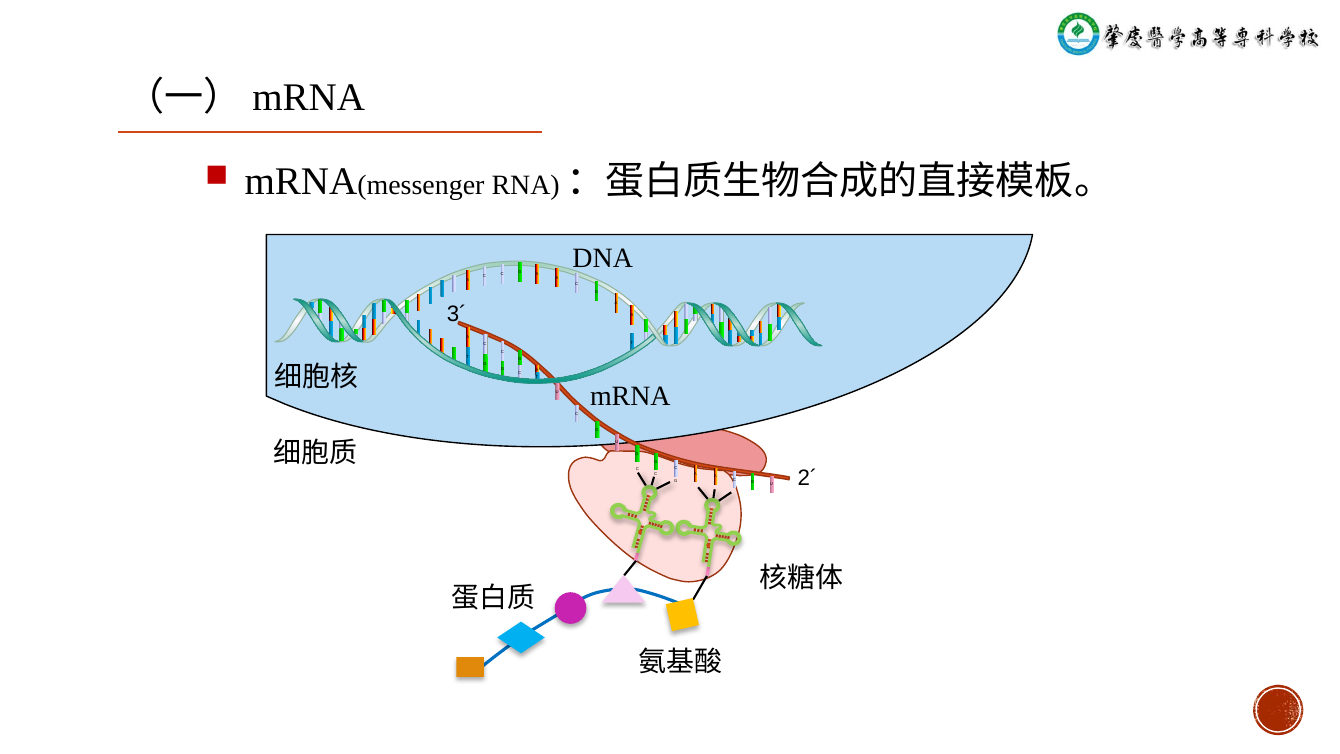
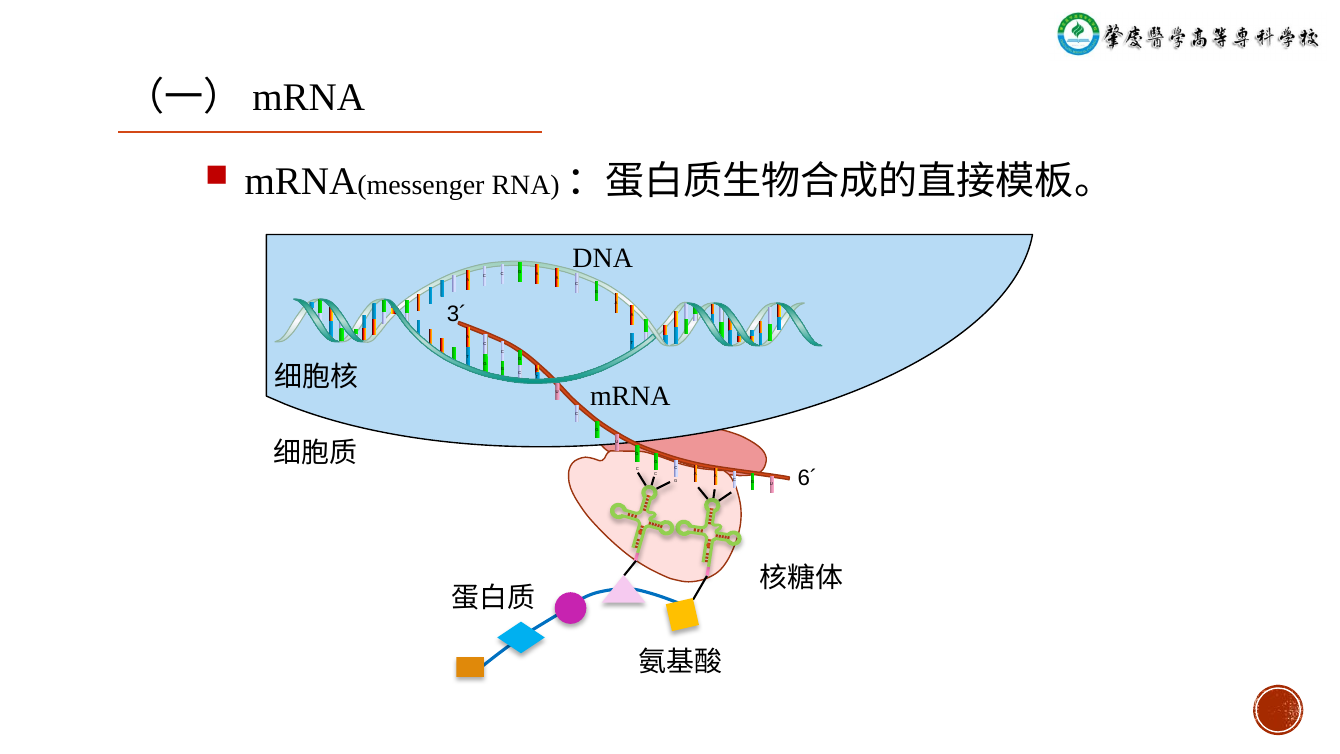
2´: 2´ -> 6´
